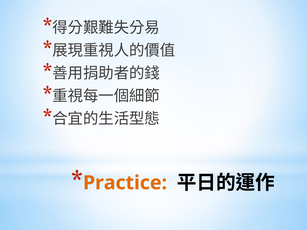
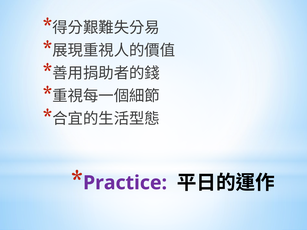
Practice colour: orange -> purple
